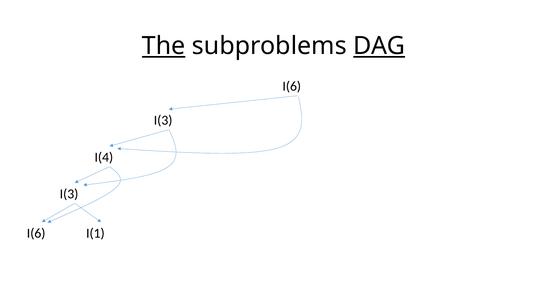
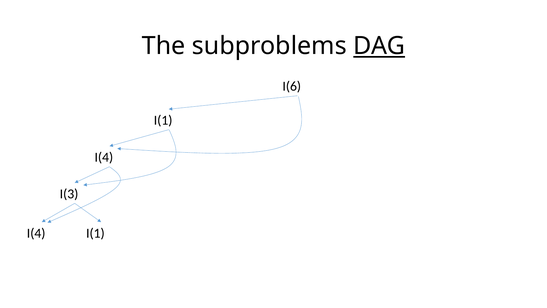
The underline: present -> none
I(3 at (163, 120): I(3 -> I(1
I(6 at (36, 233): I(6 -> I(4
